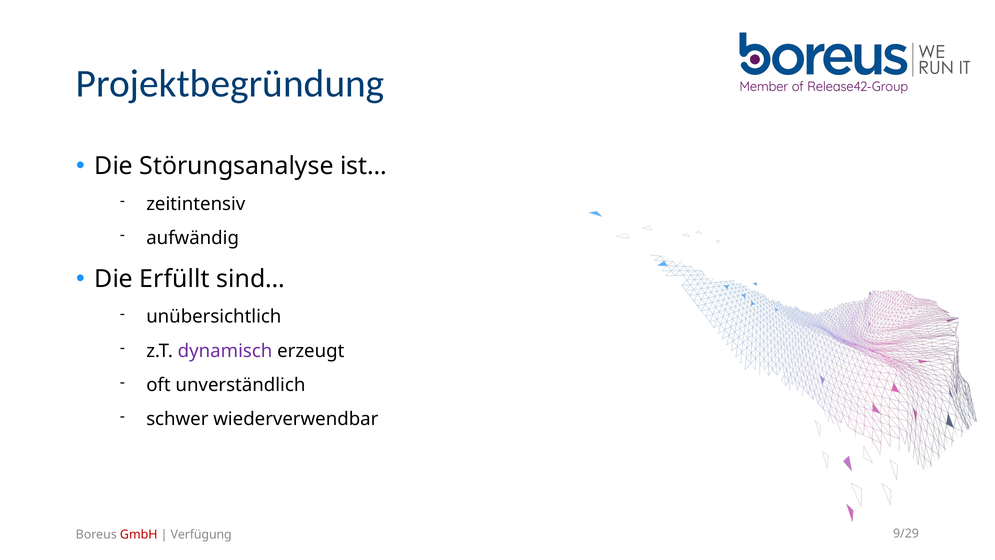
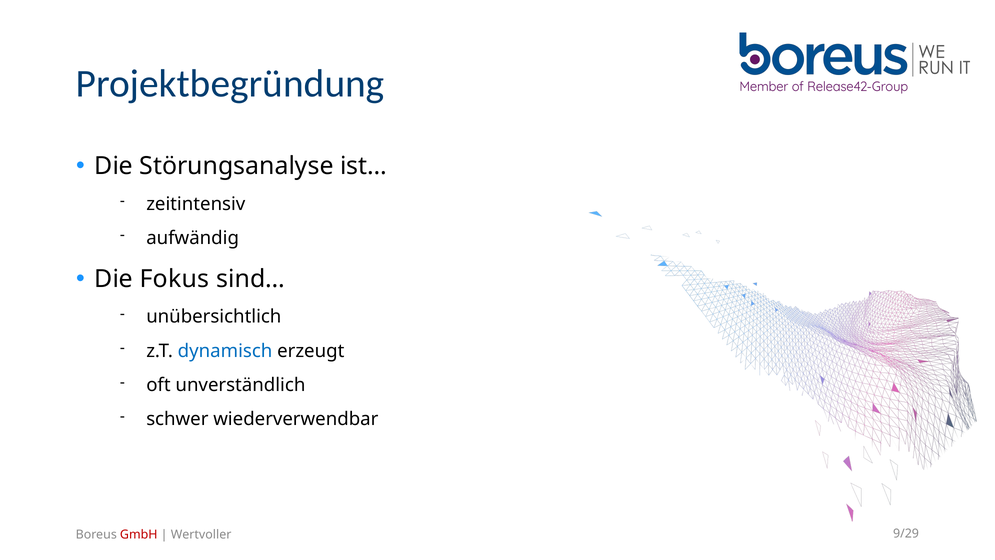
Erfüllt: Erfüllt -> Fokus
dynamisch colour: purple -> blue
Verfügung: Verfügung -> Wertvoller
